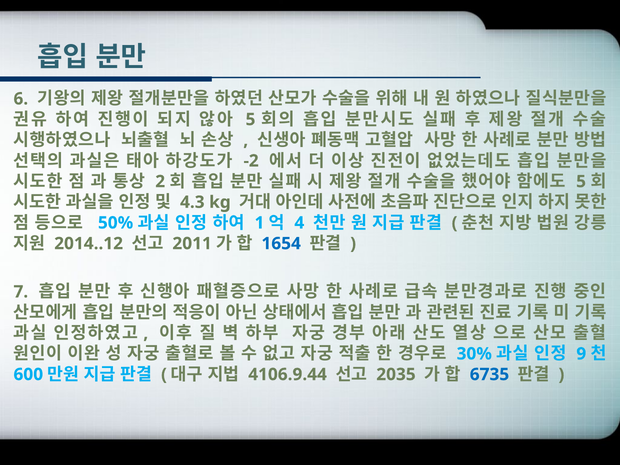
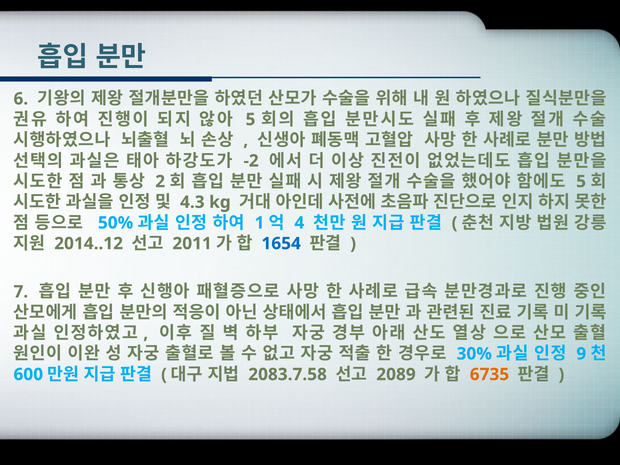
4106.9.44: 4106.9.44 -> 2083.7.58
2035: 2035 -> 2089
6735 colour: blue -> orange
